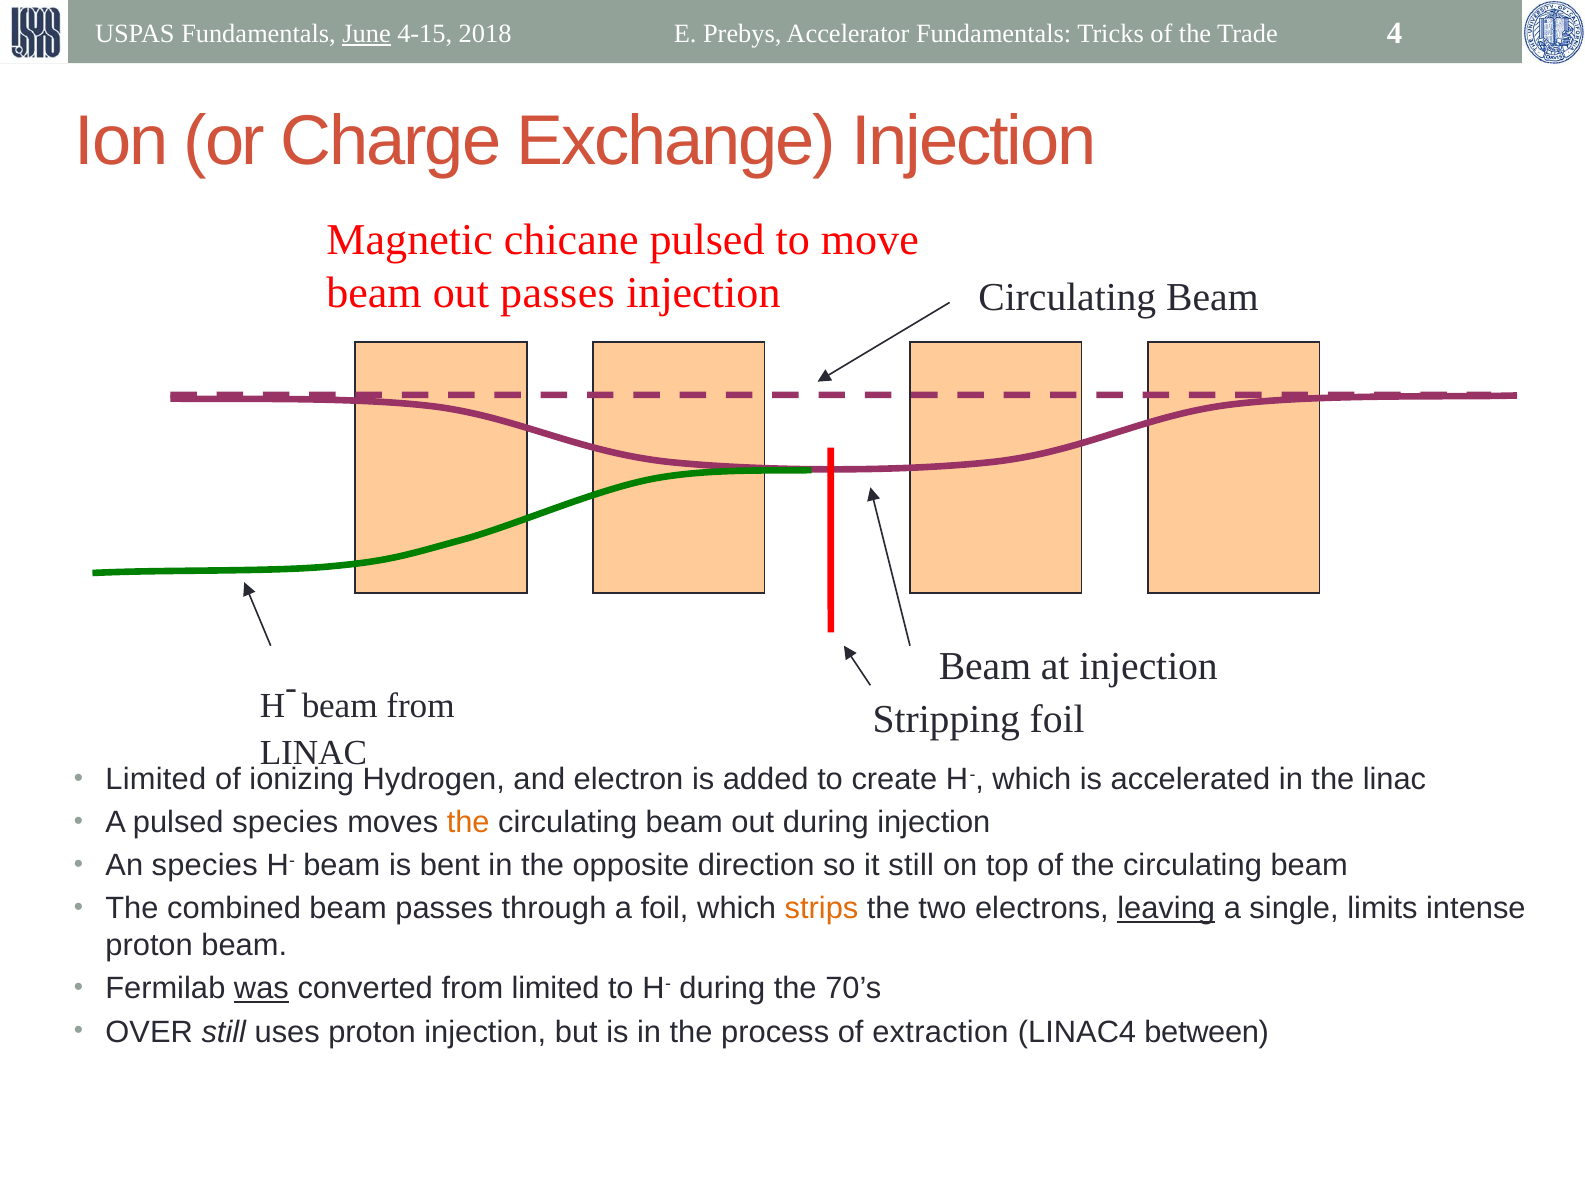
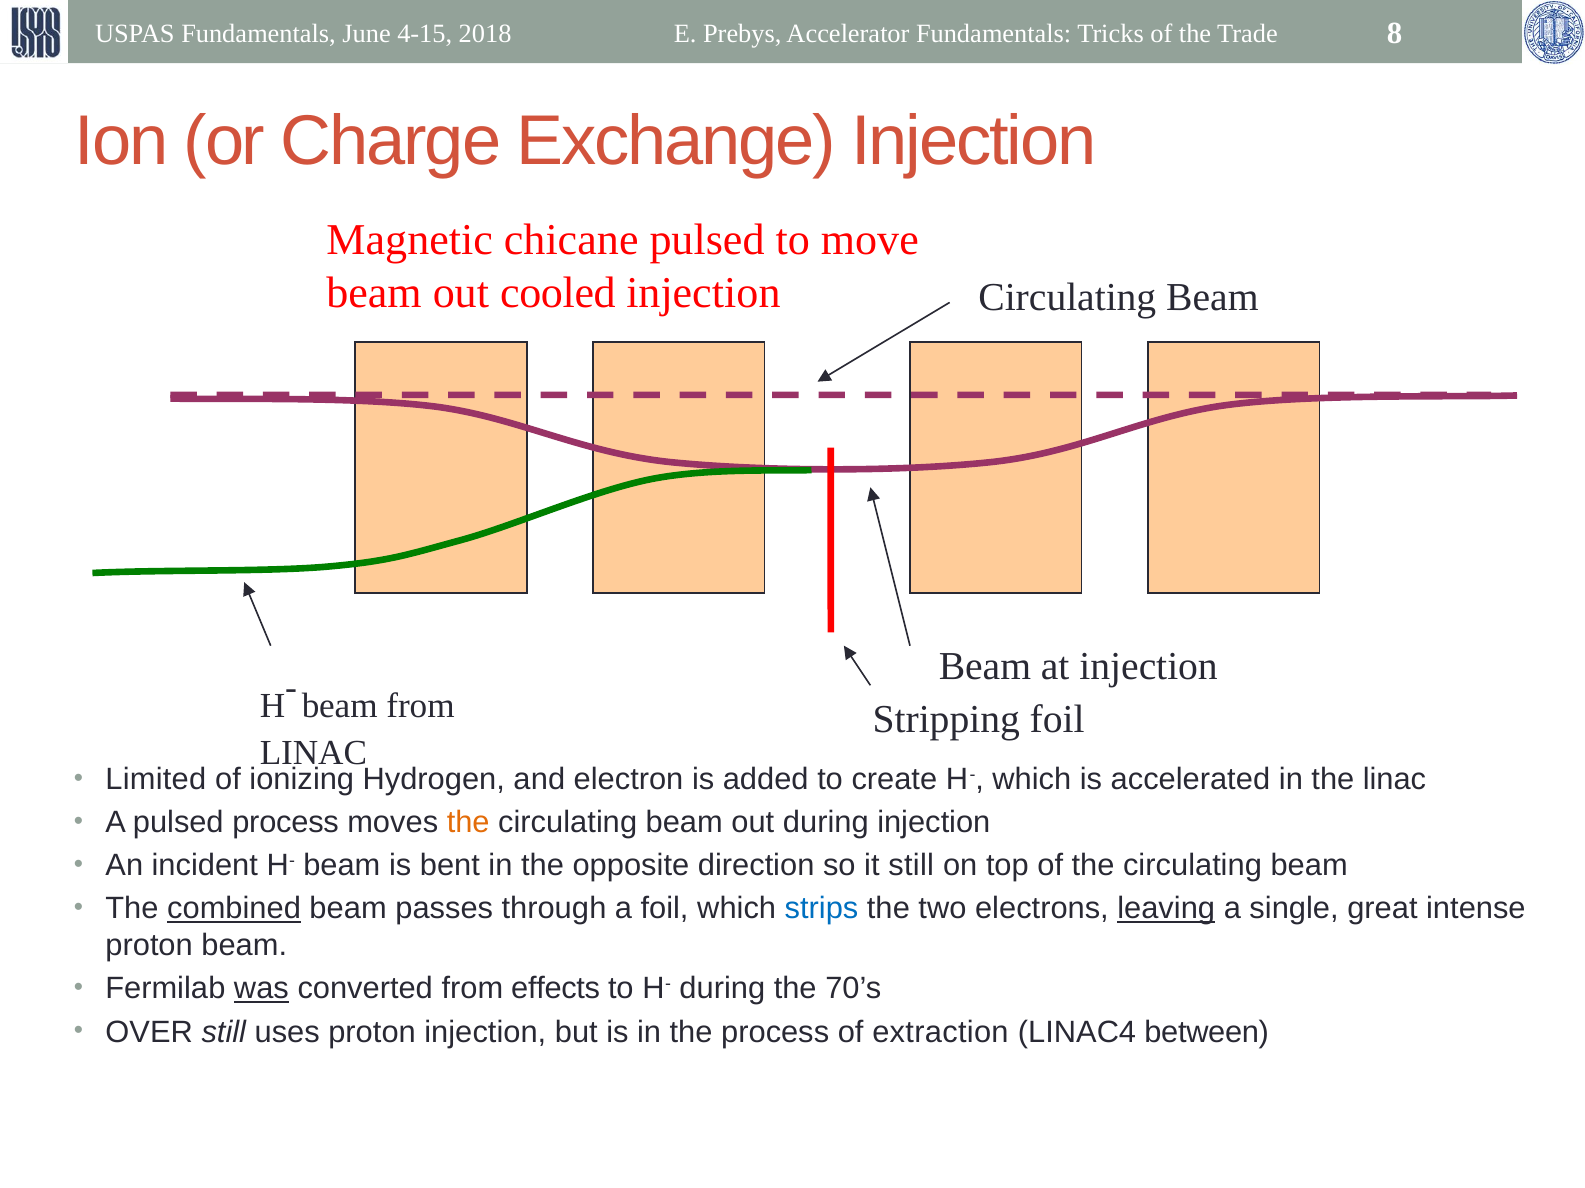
June underline: present -> none
4: 4 -> 8
out passes: passes -> cooled
pulsed species: species -> process
An species: species -> incident
combined underline: none -> present
strips colour: orange -> blue
limits: limits -> great
from limited: limited -> effects
